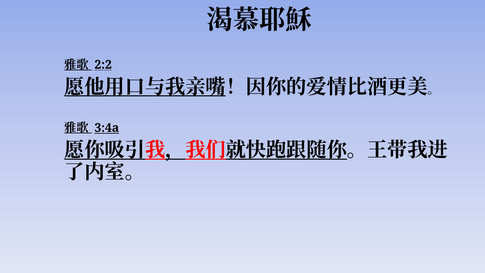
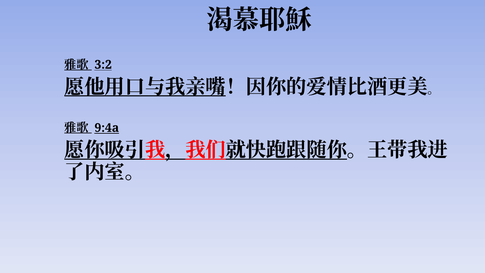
2:2: 2:2 -> 3:2
3:4a: 3:4a -> 9:4a
